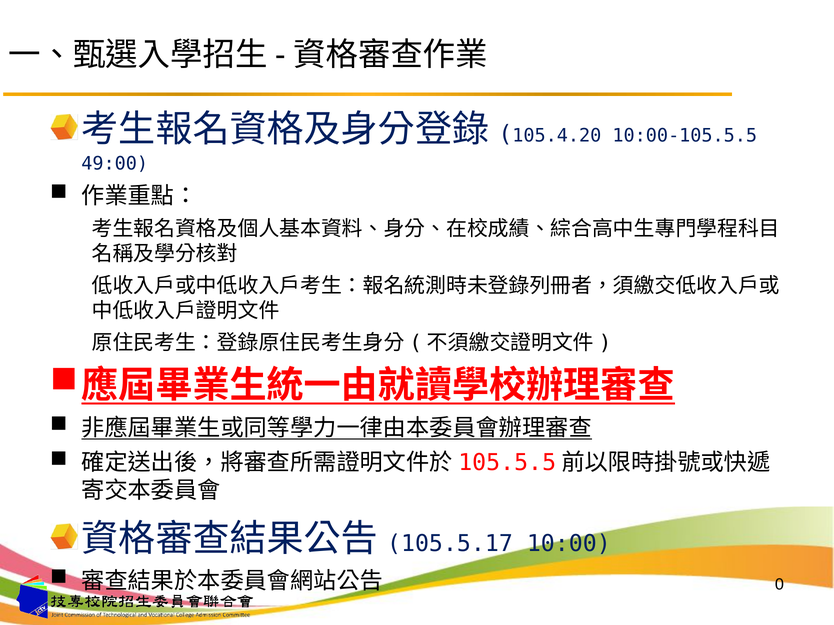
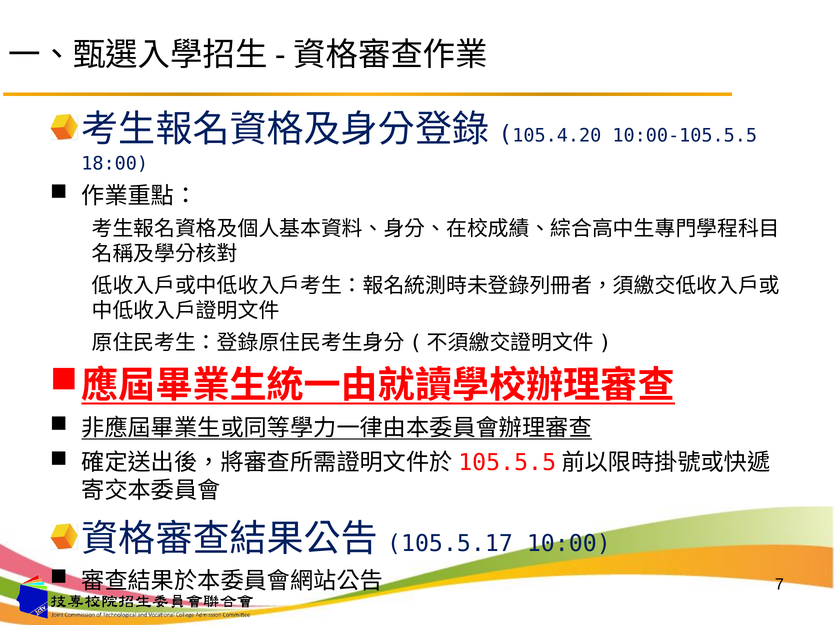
49:00: 49:00 -> 18:00
0: 0 -> 7
